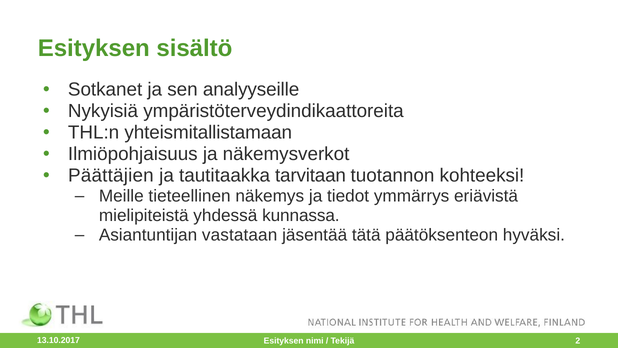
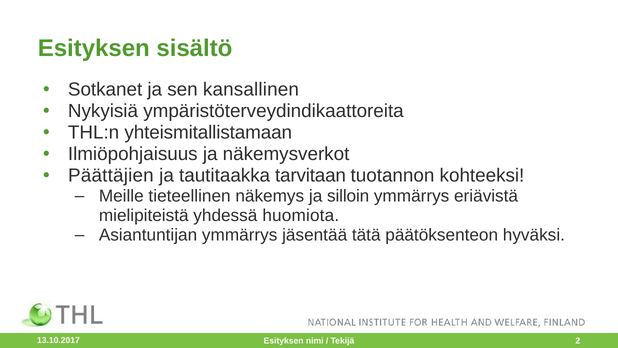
analyyseille: analyyseille -> kansallinen
tiedot: tiedot -> silloin
kunnassa: kunnassa -> huomiota
Asiantuntijan vastataan: vastataan -> ymmärrys
